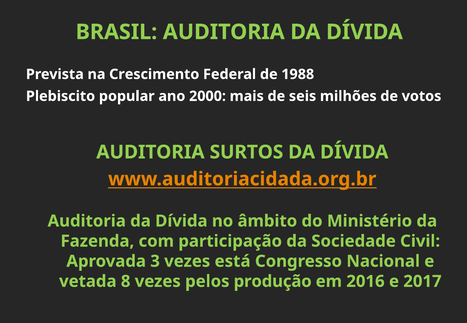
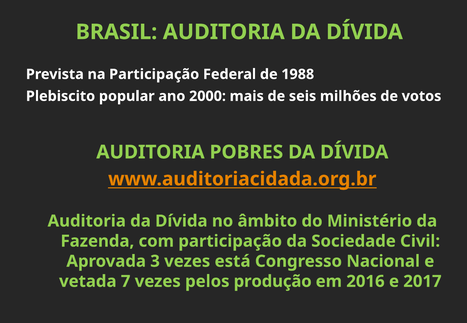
na Crescimento: Crescimento -> Participação
SURTOS: SURTOS -> POBRES
8: 8 -> 7
